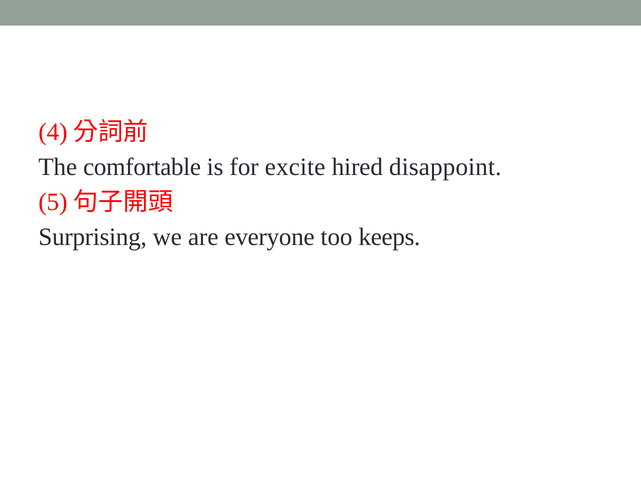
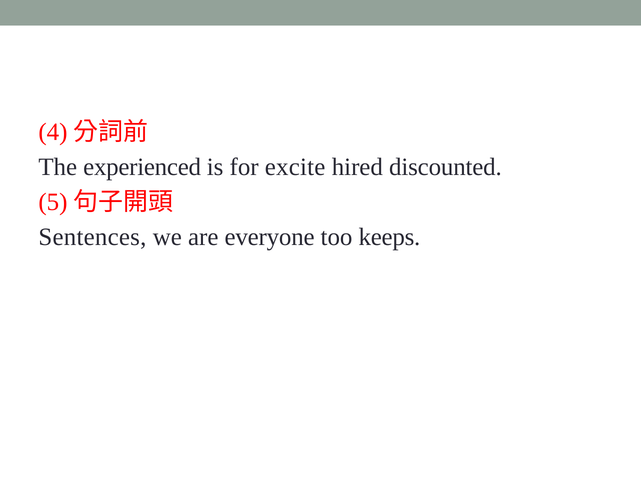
comfortable: comfortable -> experienced
disappoint: disappoint -> discounted
Surprising: Surprising -> Sentences
